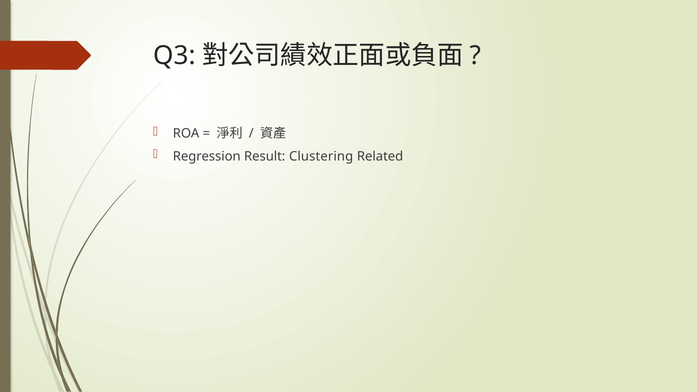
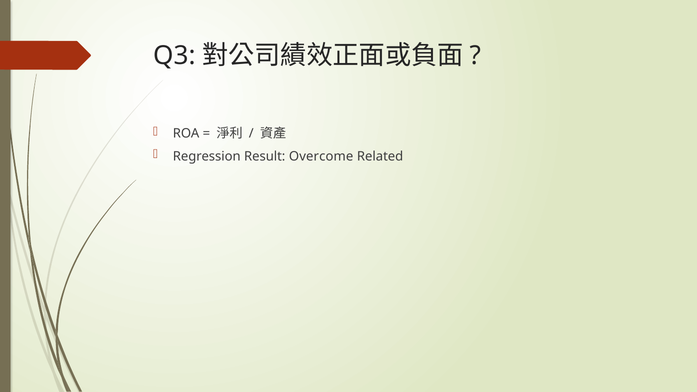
Clustering: Clustering -> Overcome
